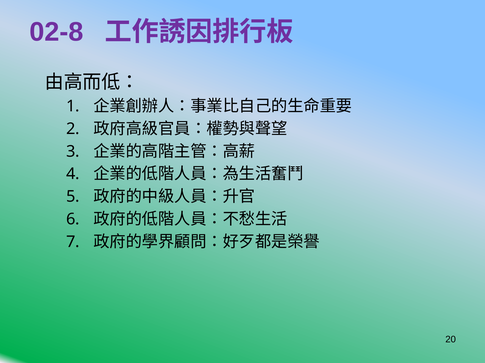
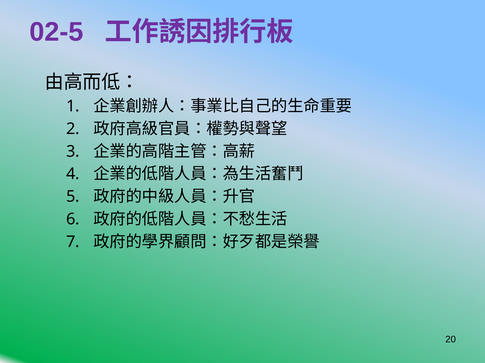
02-8: 02-8 -> 02-5
